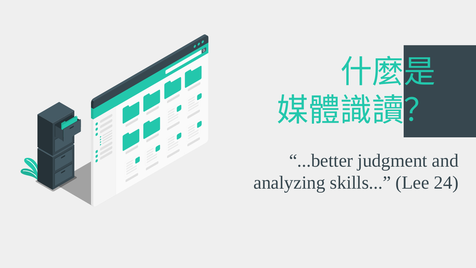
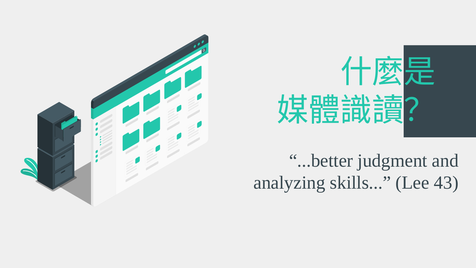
24: 24 -> 43
